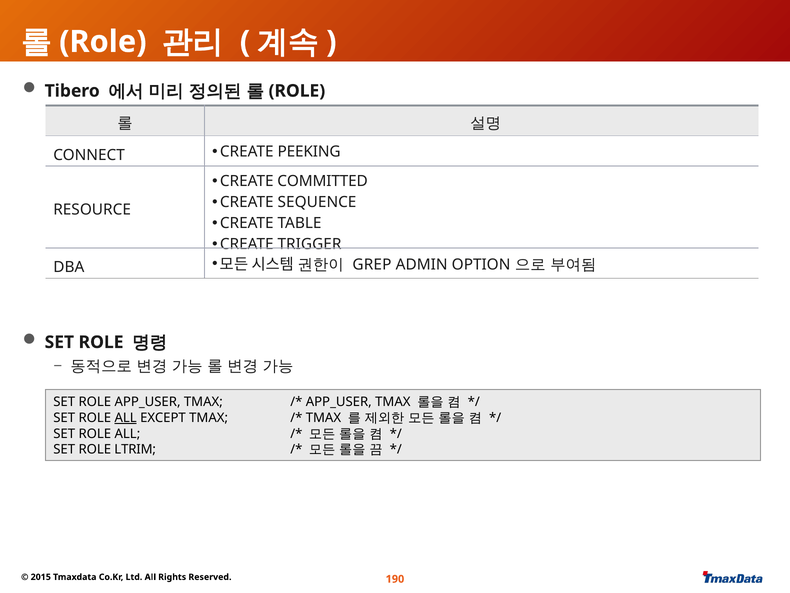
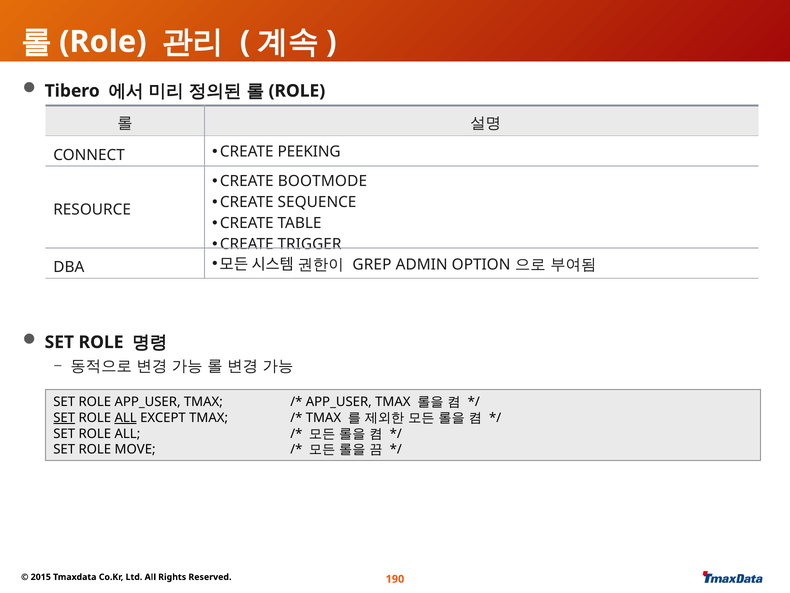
COMMITTED: COMMITTED -> BOOTMODE
SET at (64, 418) underline: none -> present
LTRIM: LTRIM -> MOVE
